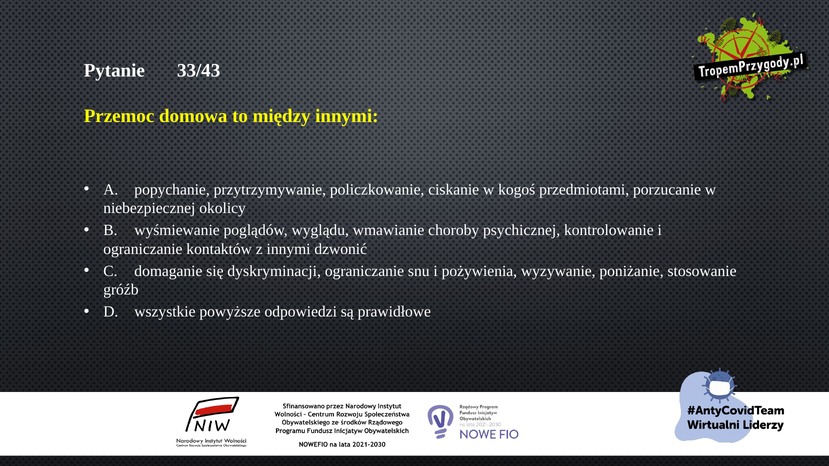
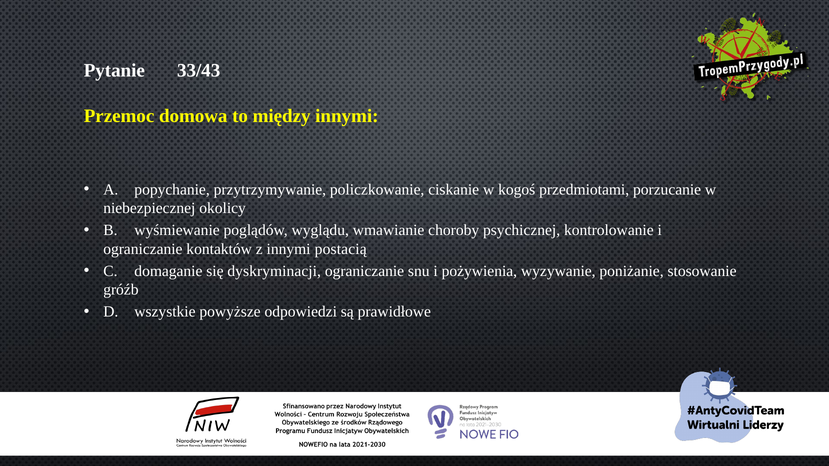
dzwonić: dzwonić -> postacią
